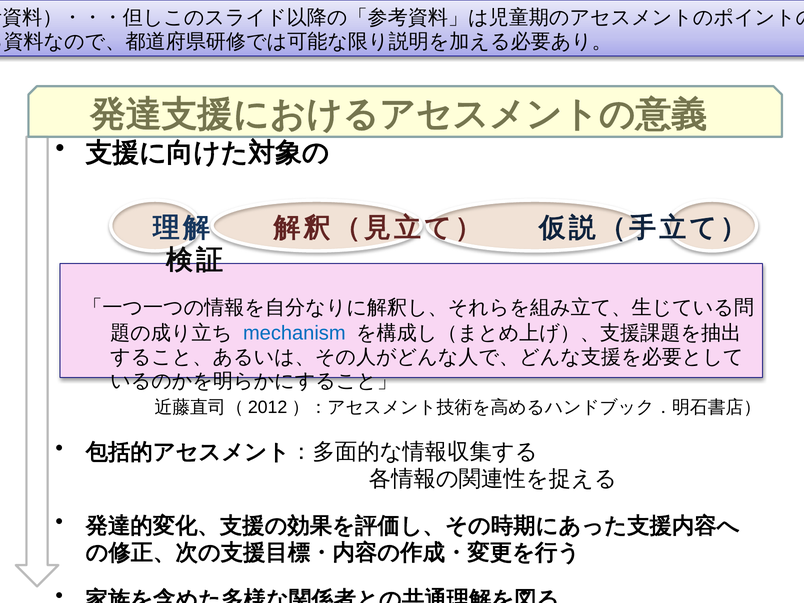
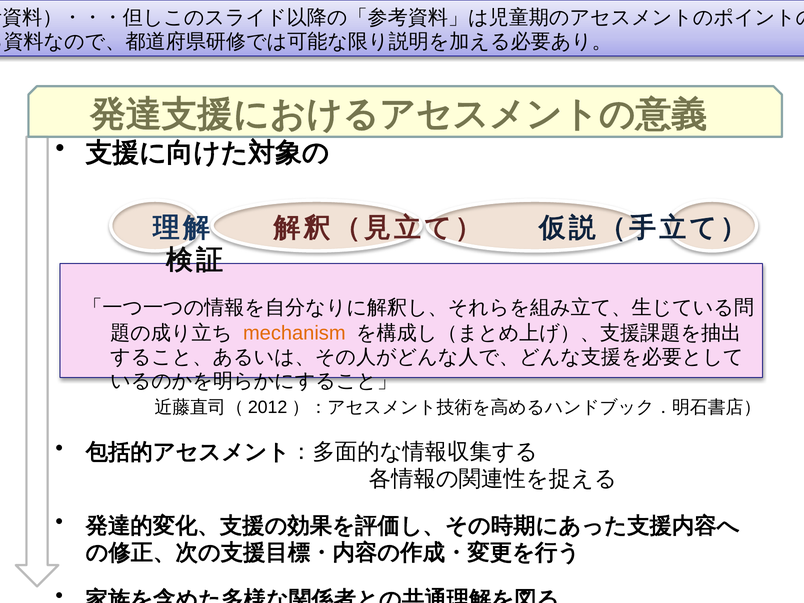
mechanism colour: blue -> orange
